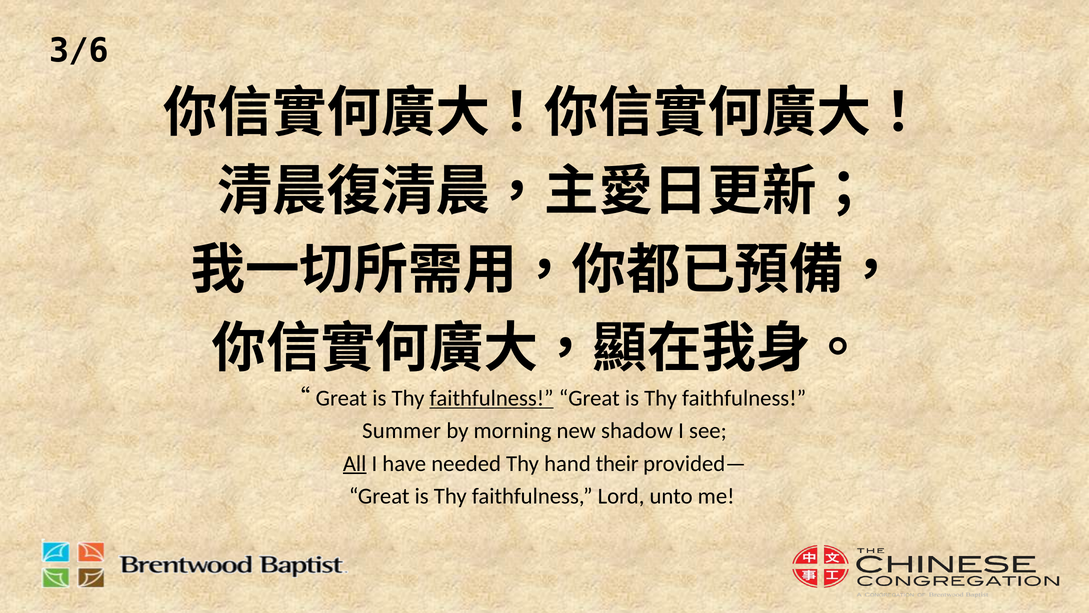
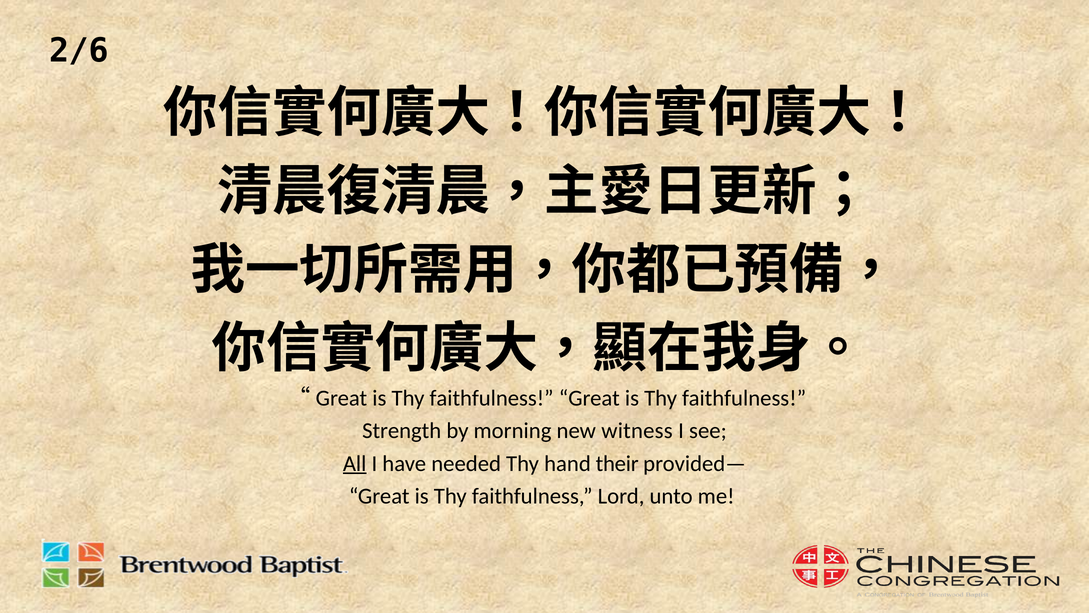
3/6: 3/6 -> 2/6
faithfulness at (492, 398) underline: present -> none
Summer: Summer -> Strength
shadow: shadow -> witness
